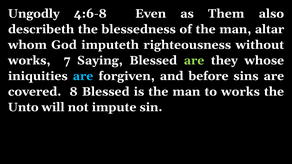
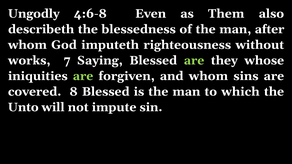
altar: altar -> after
are at (83, 76) colour: light blue -> light green
and before: before -> whom
to works: works -> which
